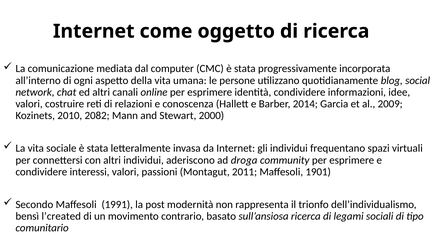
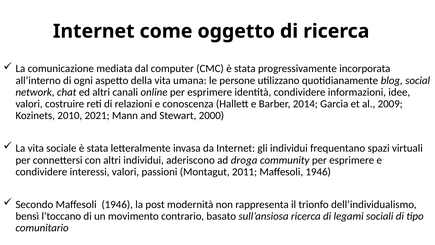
2082: 2082 -> 2021
2011 Maffesoli 1901: 1901 -> 1946
Secondo Maffesoli 1991: 1991 -> 1946
l’created: l’created -> l’toccano
